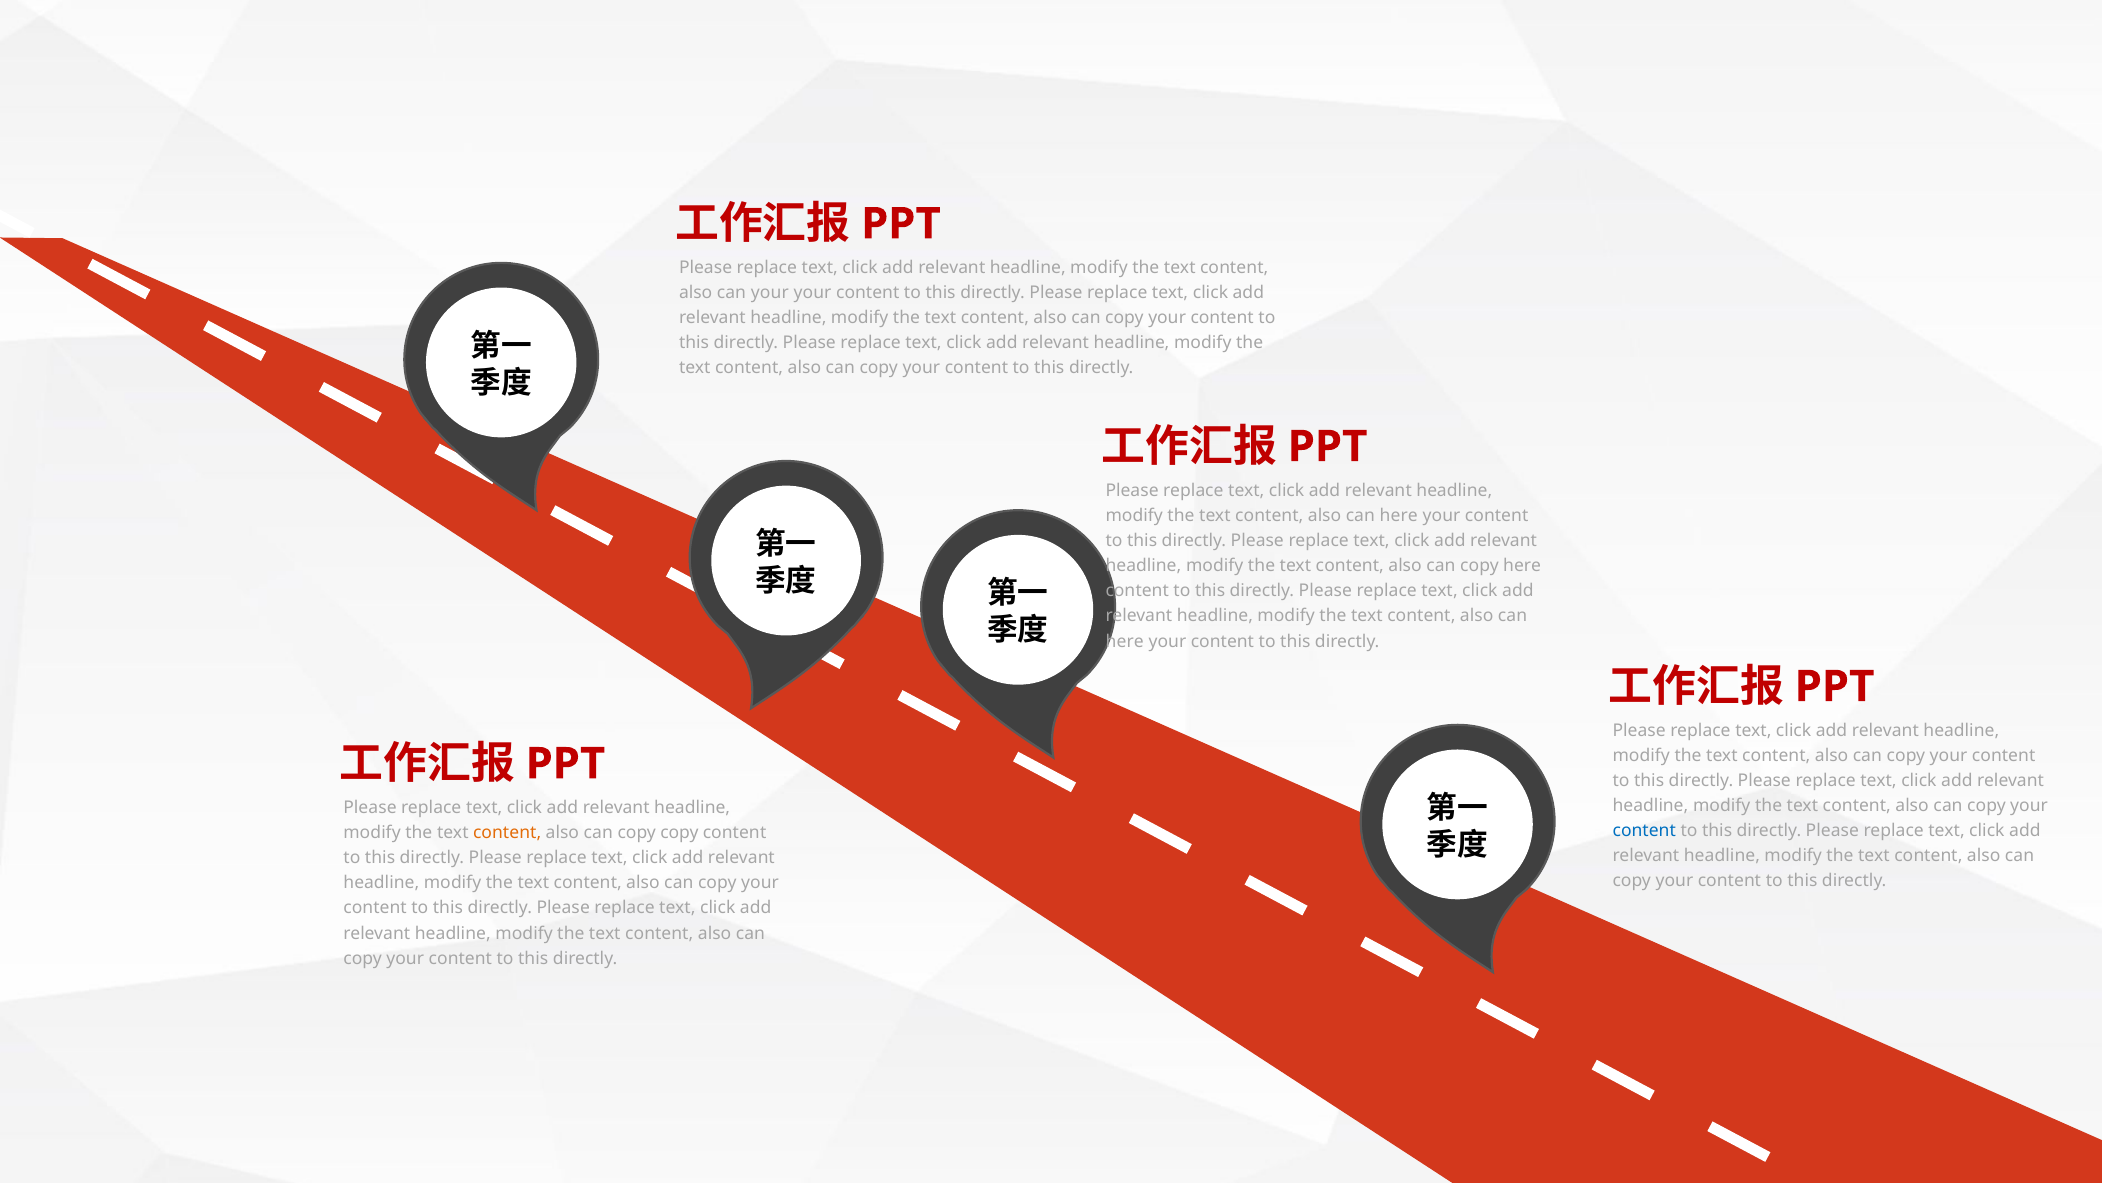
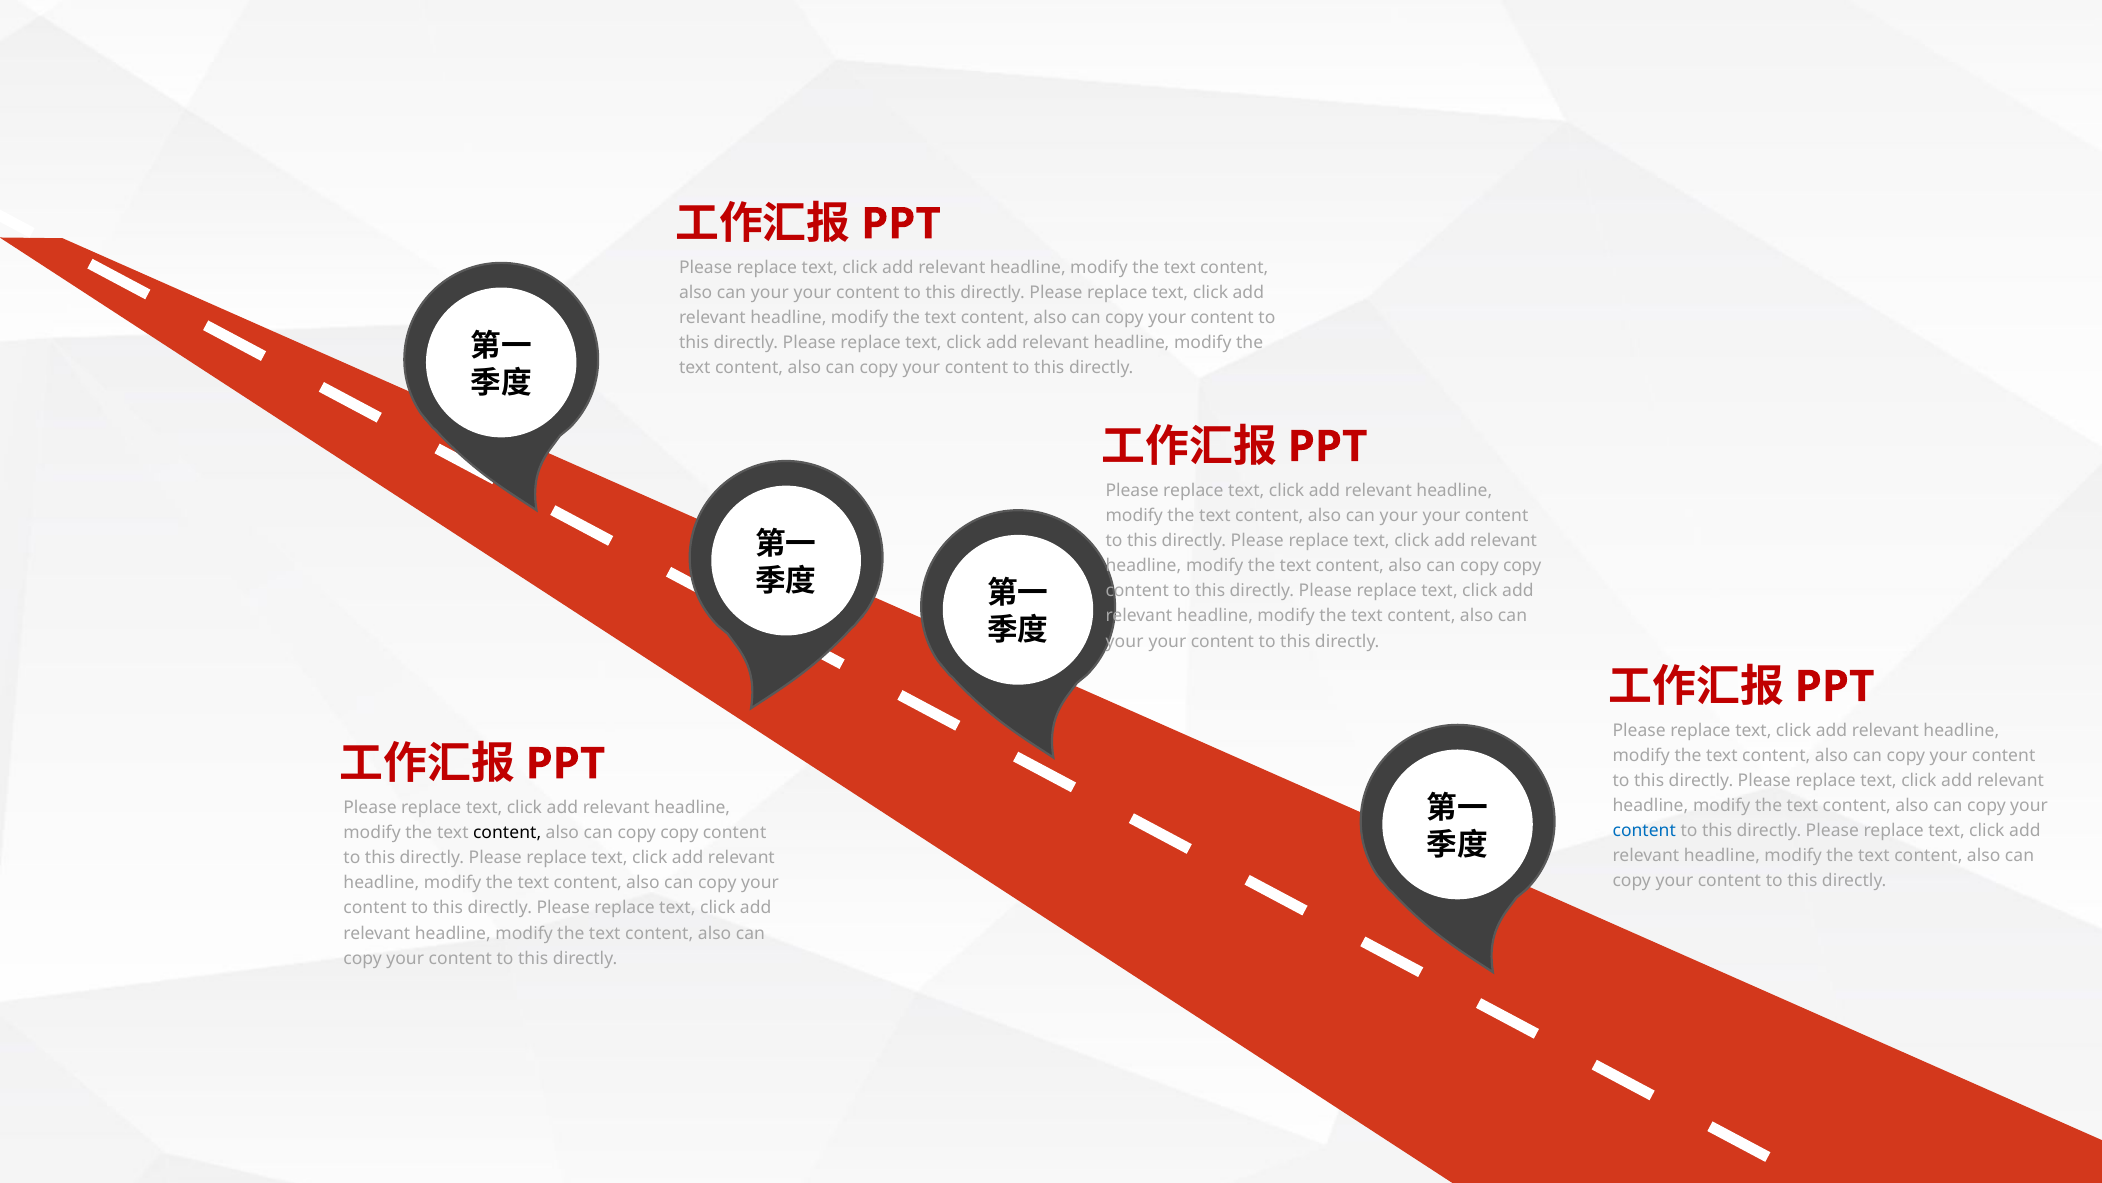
here at (1399, 515): here -> your
here at (1522, 565): here -> copy
here at (1125, 641): here -> your
content at (507, 832) colour: orange -> black
